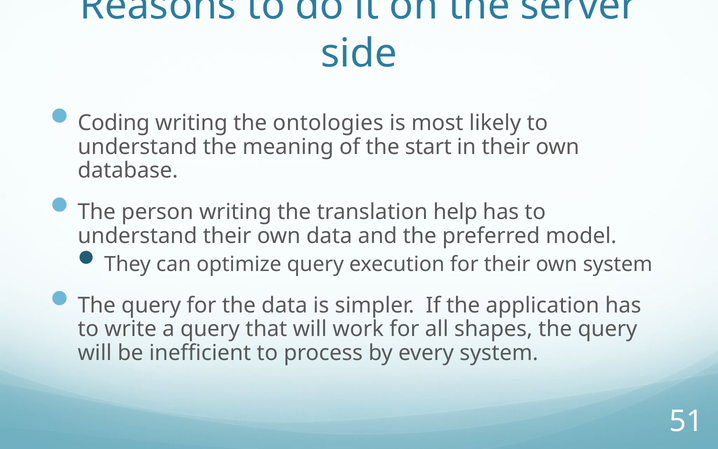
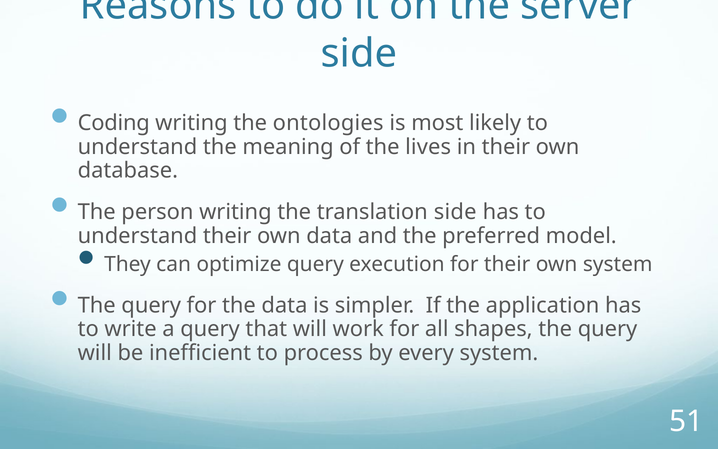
start: start -> lives
translation help: help -> side
